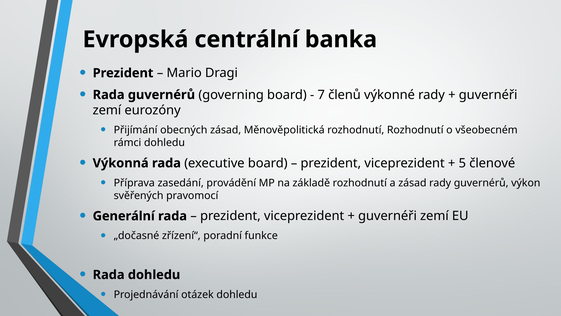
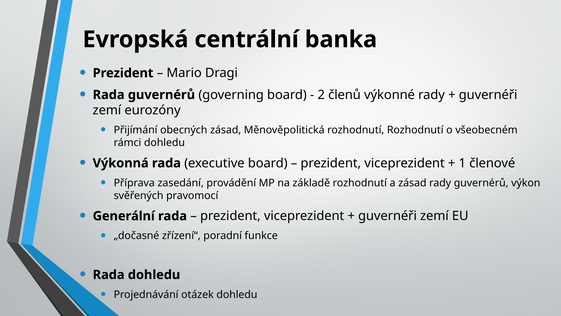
7: 7 -> 2
5: 5 -> 1
